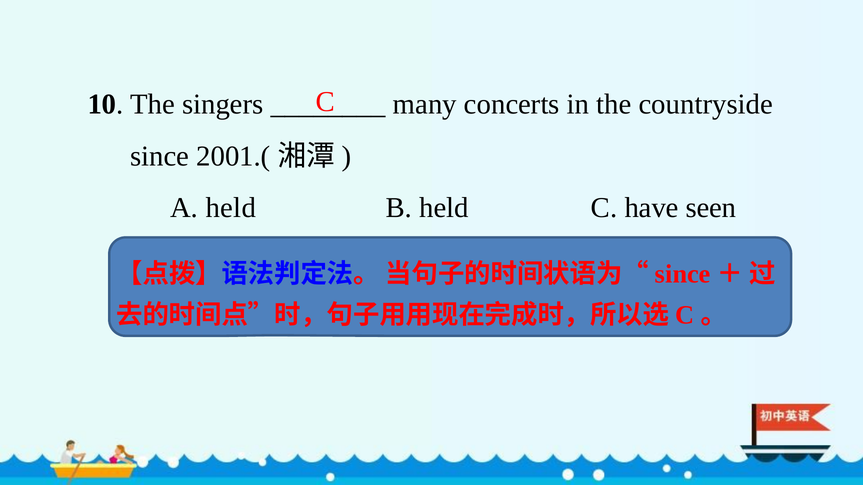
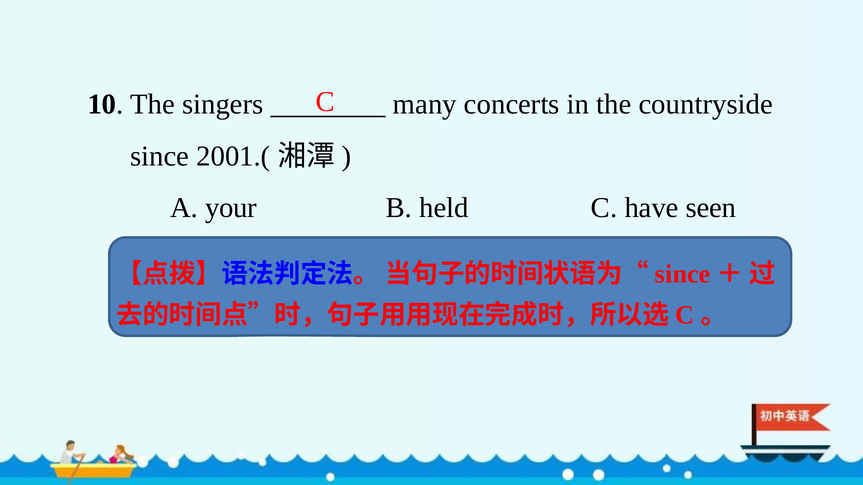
A held: held -> your
